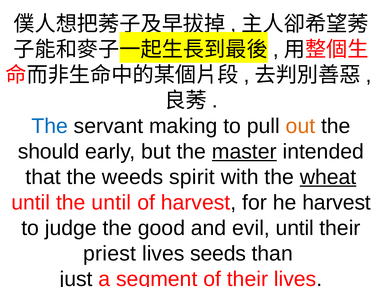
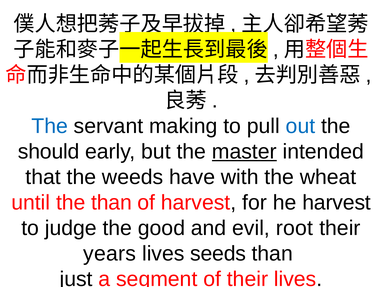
out colour: orange -> blue
spirit: spirit -> have
wheat underline: present -> none
the until: until -> than
evil until: until -> root
priest: priest -> years
